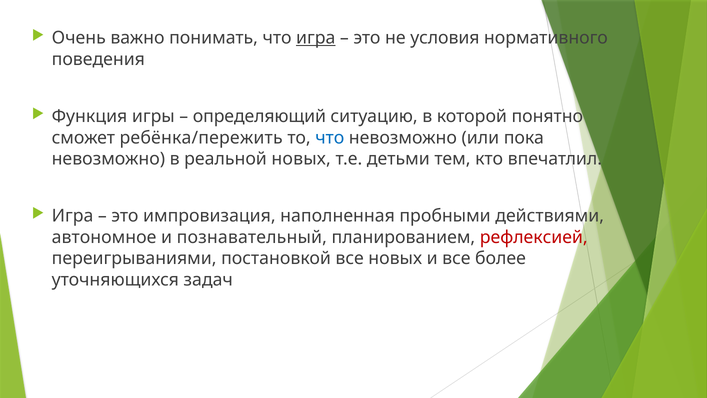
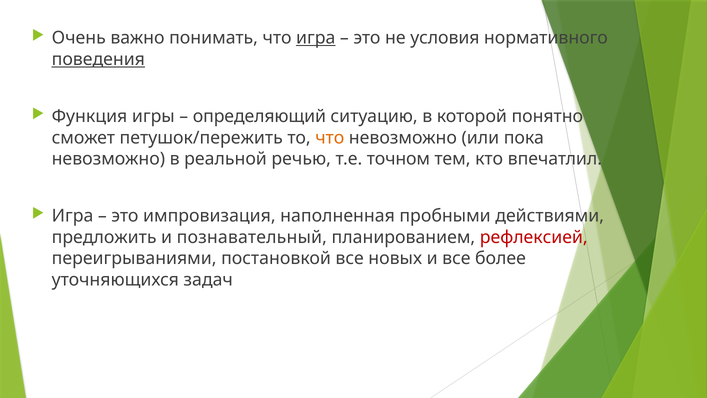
поведения underline: none -> present
ребёнка/пережить: ребёнка/пережить -> петушок/пережить
что at (330, 138) colour: blue -> orange
реальной новых: новых -> речью
детьми: детьми -> точном
автономное: автономное -> предложить
